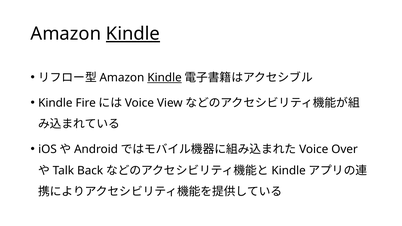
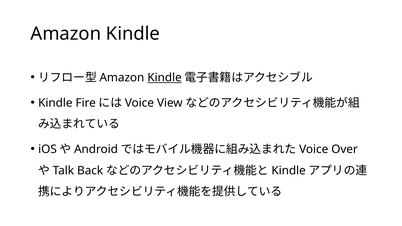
Kindle at (133, 34) underline: present -> none
